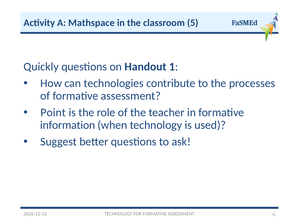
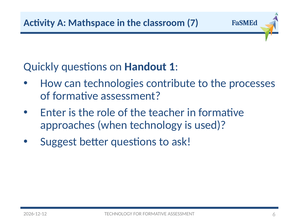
5: 5 -> 7
Point: Point -> Enter
information: information -> approaches
